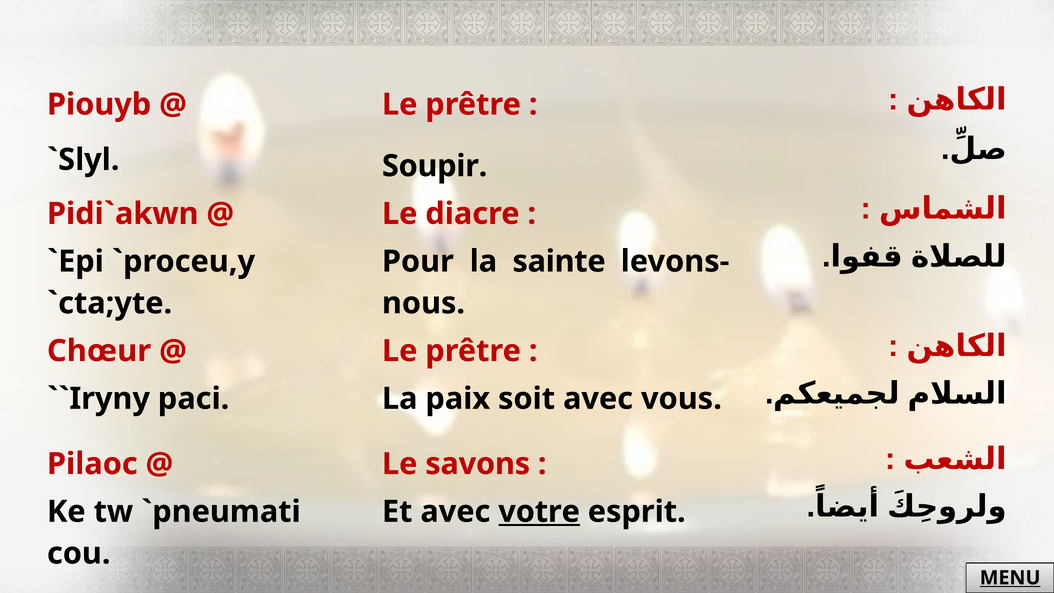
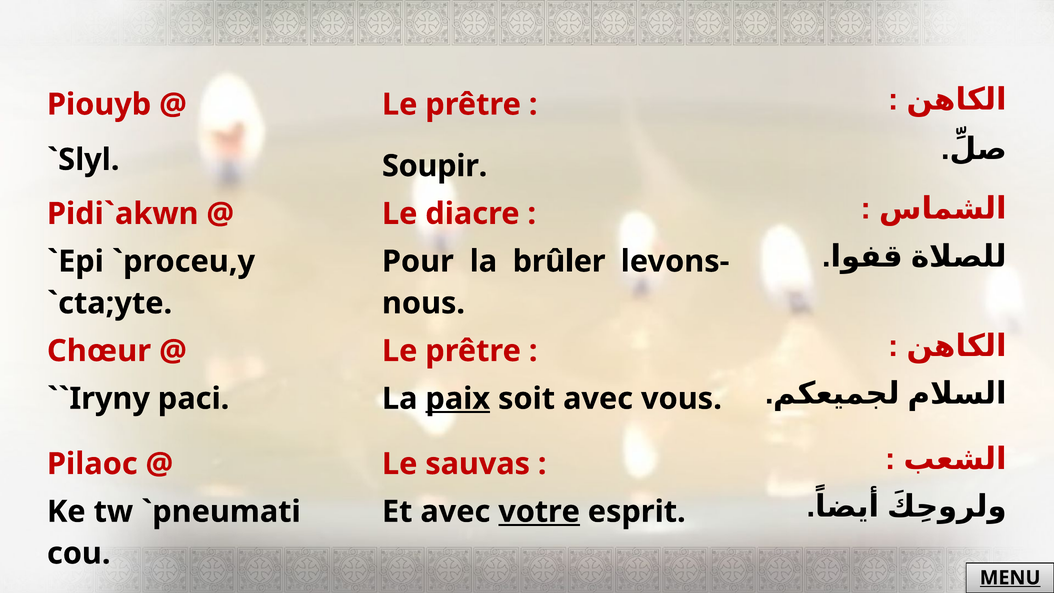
sainte: sainte -> brûler
paix underline: none -> present
savons: savons -> sauvas
